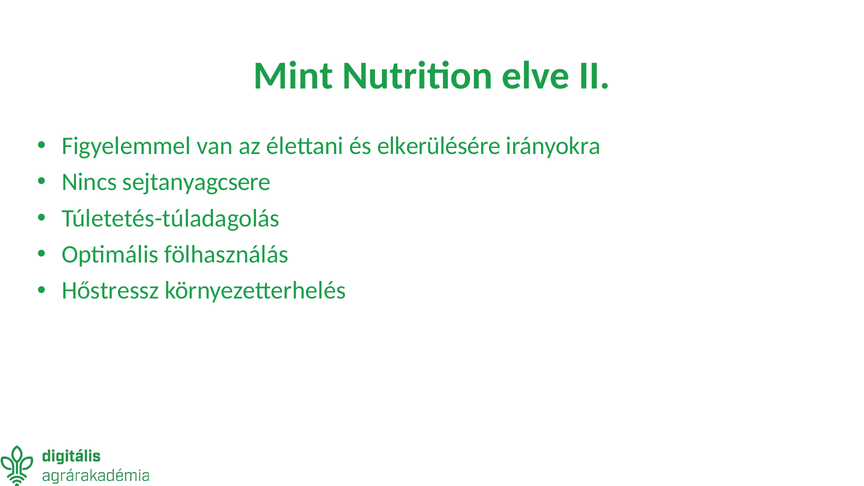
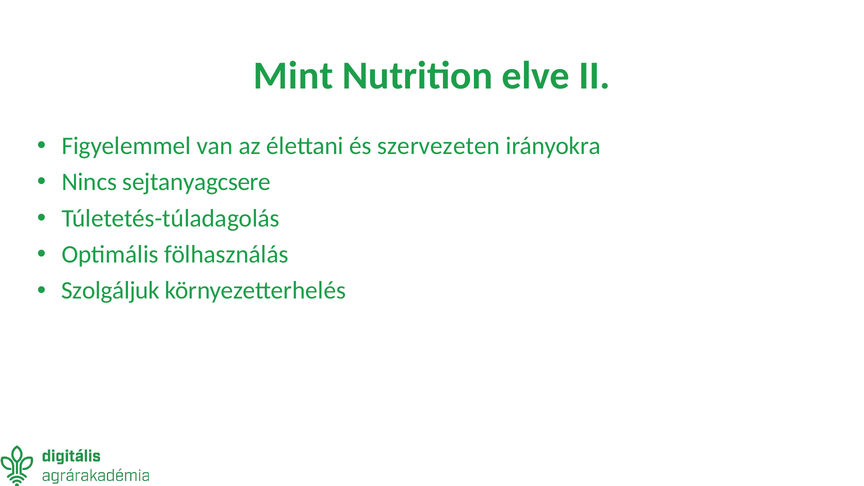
elkerülésére: elkerülésére -> szervezeten
Hőstressz: Hőstressz -> Szolgáljuk
